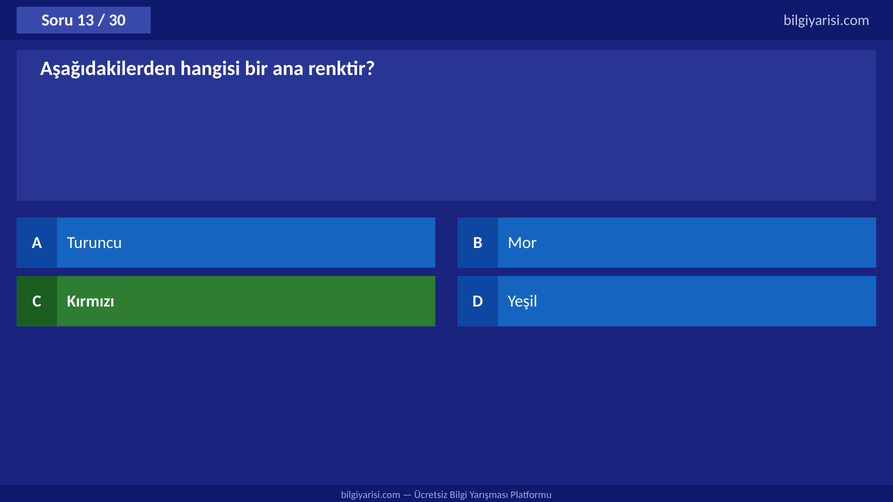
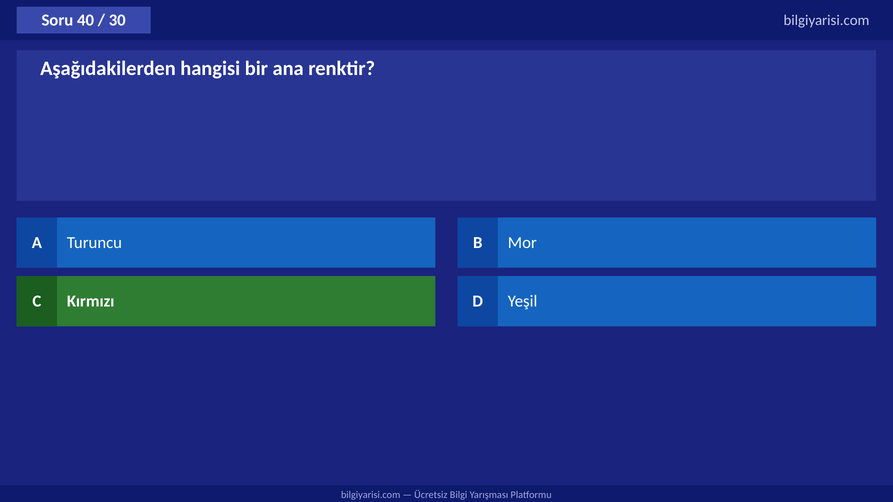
13: 13 -> 40
